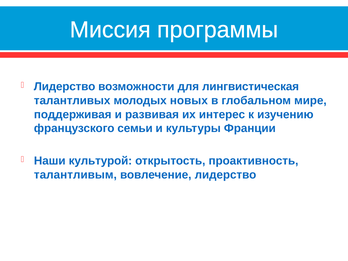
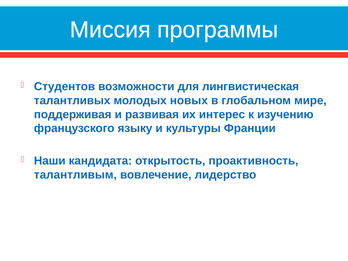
Лидерство at (65, 87): Лидерство -> Студентов
семьи: семьи -> языку
культурой: культурой -> кандидата
